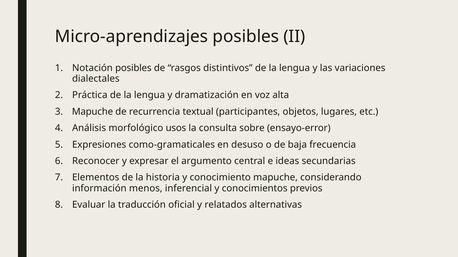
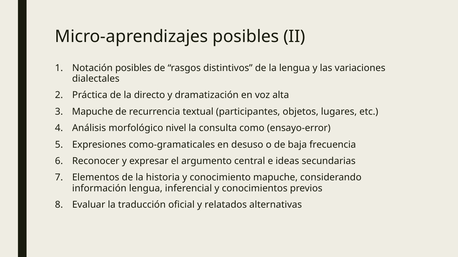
Práctica de la lengua: lengua -> directo
usos: usos -> nivel
sobre: sobre -> como
información menos: menos -> lengua
